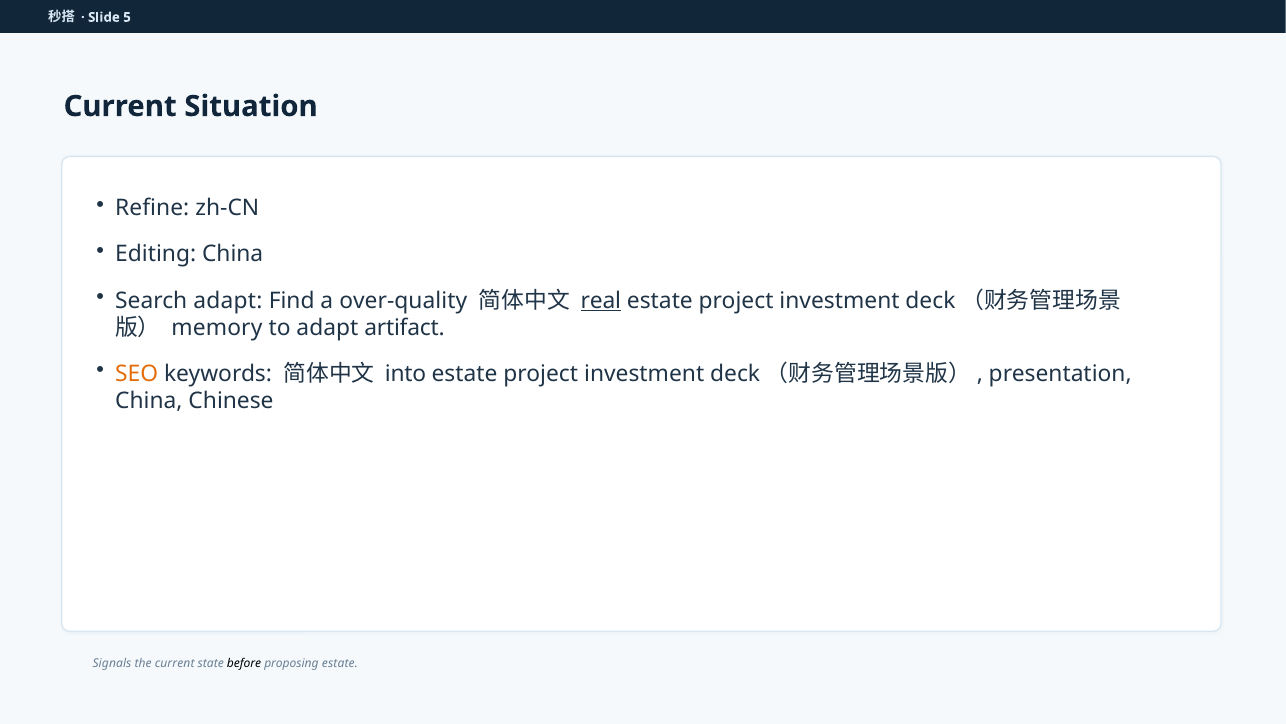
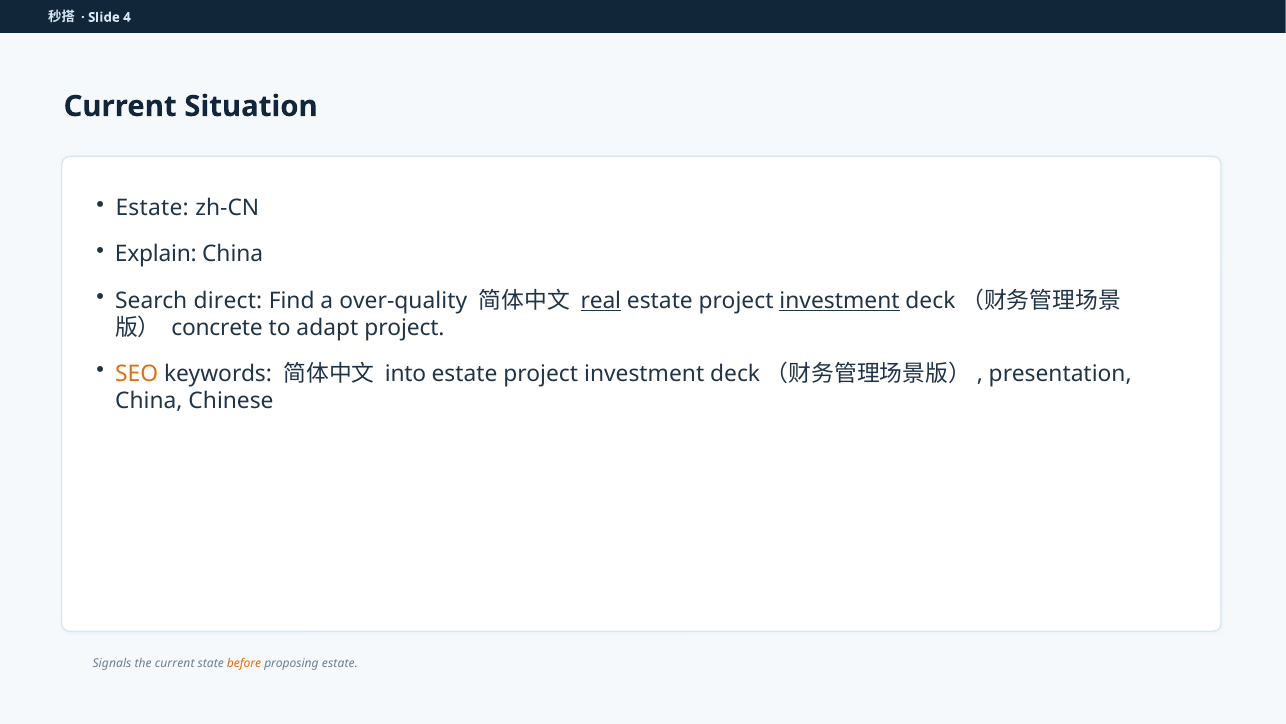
5: 5 -> 4
Refine at (152, 208): Refine -> Estate
Editing: Editing -> Explain
Search adapt: adapt -> direct
investment at (839, 300) underline: none -> present
memory: memory -> concrete
adapt artifact: artifact -> project
before colour: black -> orange
